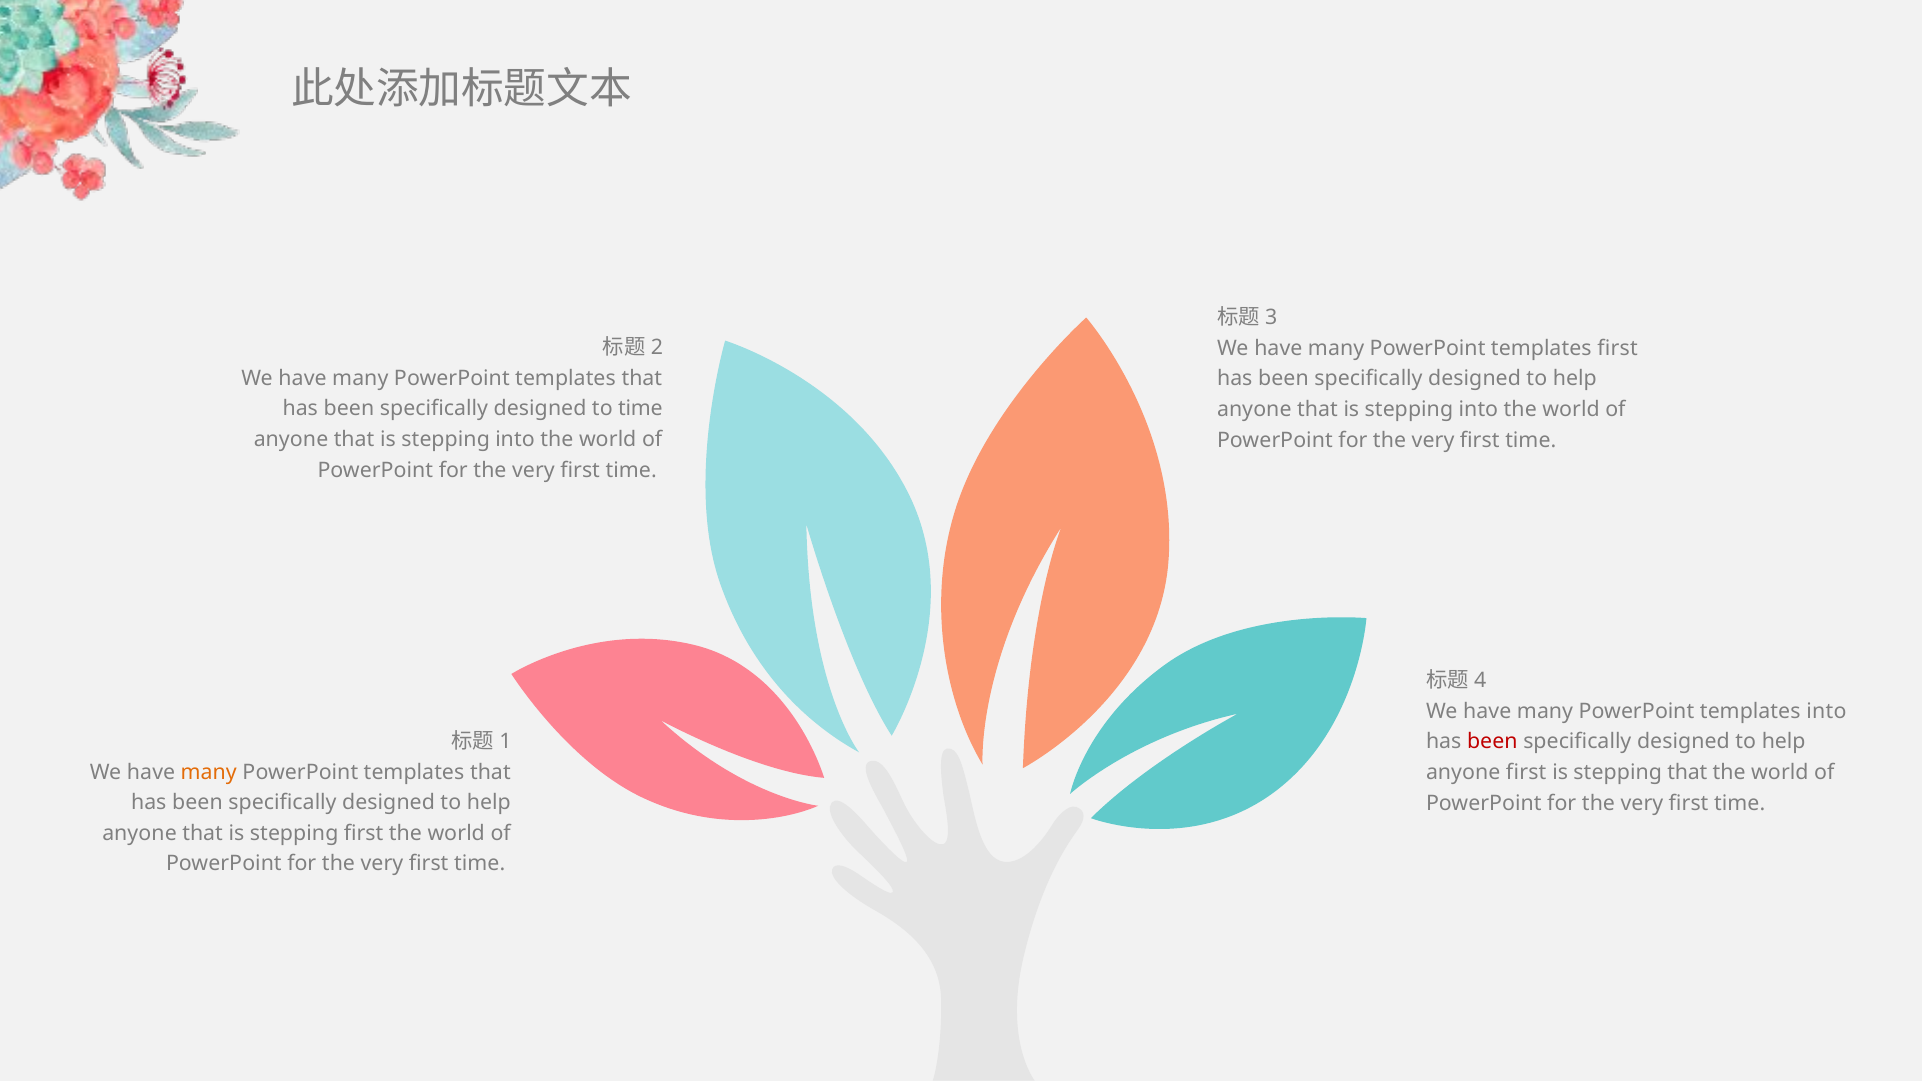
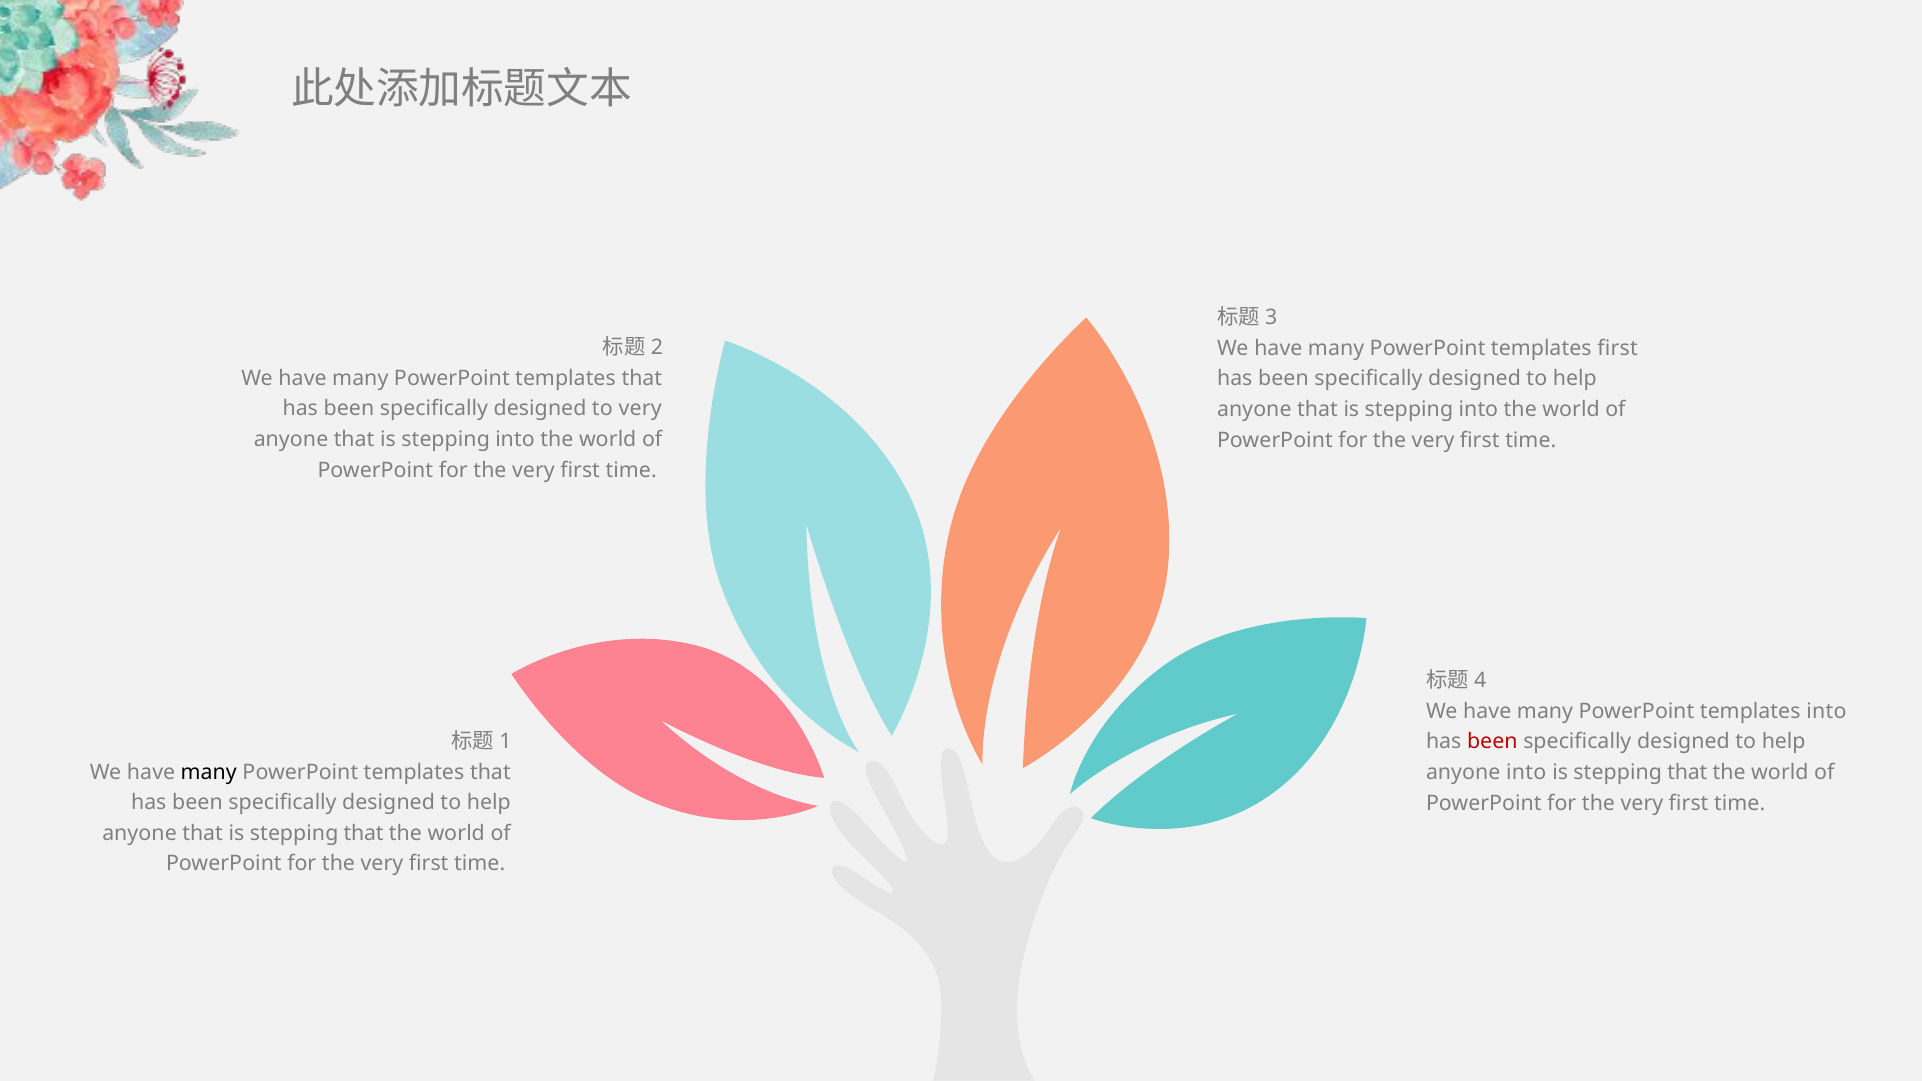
to time: time -> very
many at (209, 772) colour: orange -> black
anyone first: first -> into
that is stepping first: first -> that
